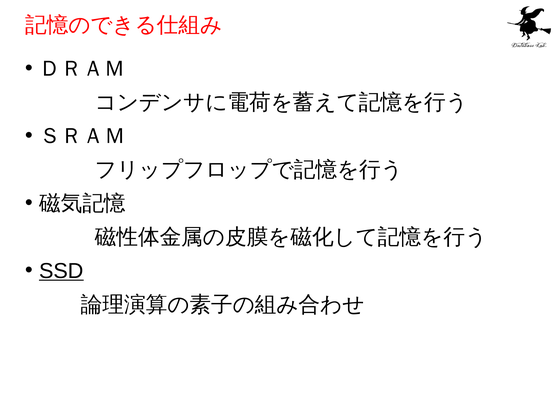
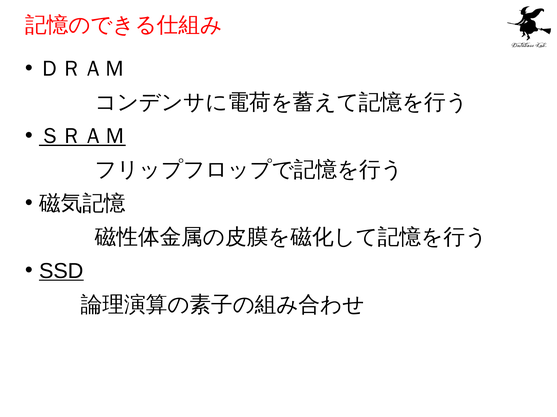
ＳＲＡＭ underline: none -> present
